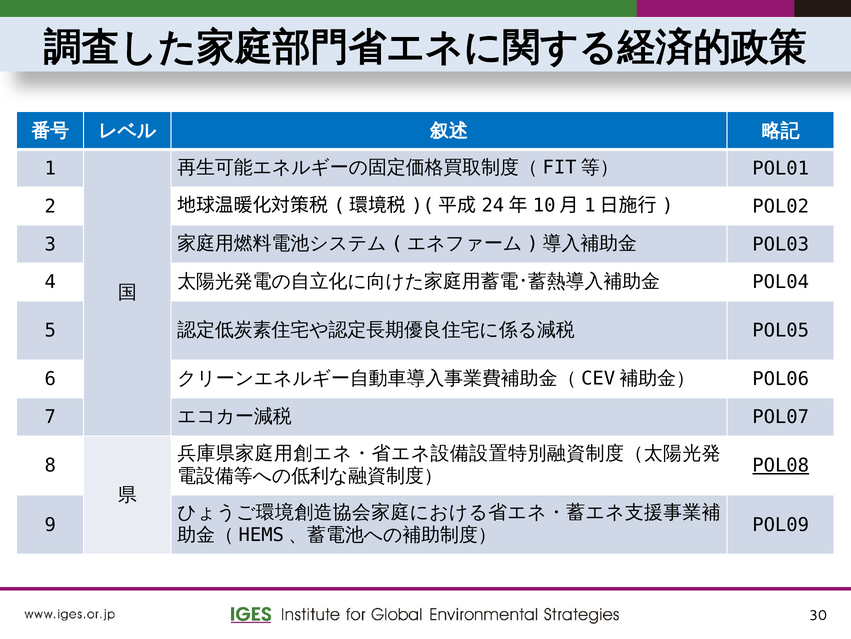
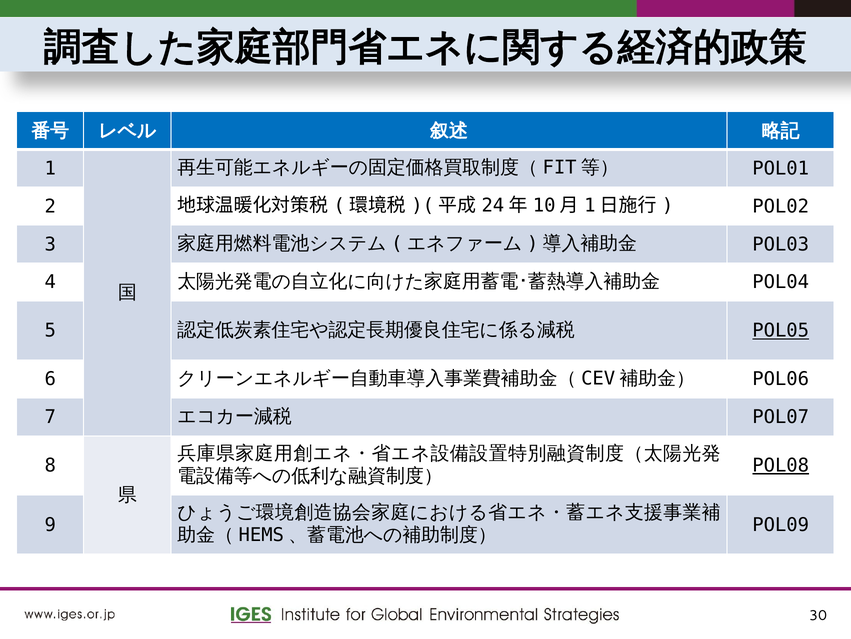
POL05 underline: none -> present
